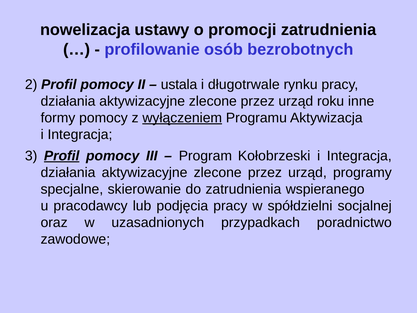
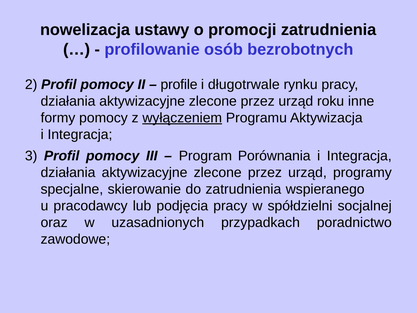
ustala: ustala -> profile
Profil at (62, 156) underline: present -> none
Kołobrzeski: Kołobrzeski -> Porównania
